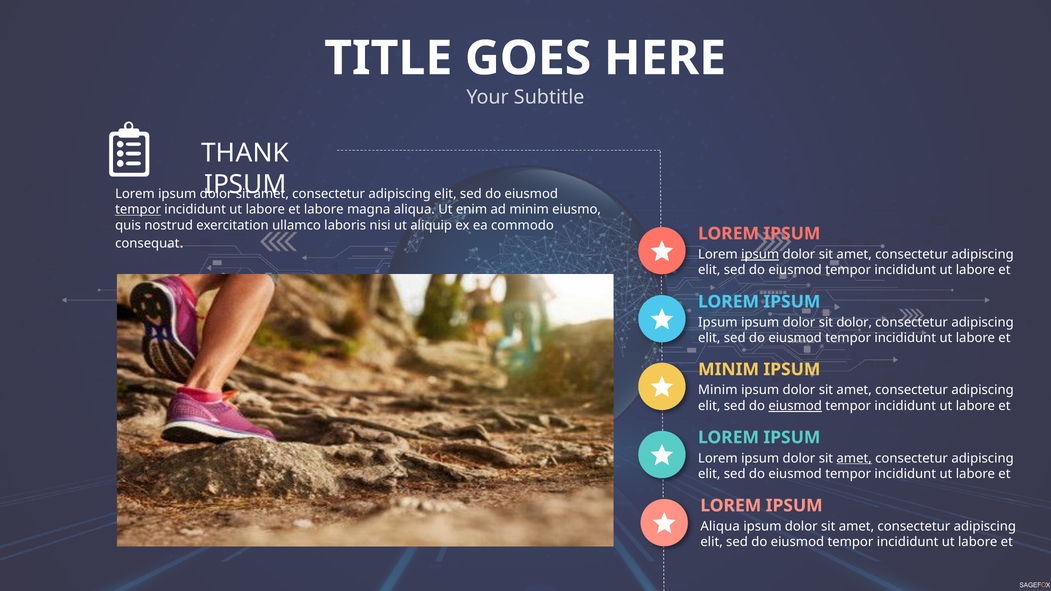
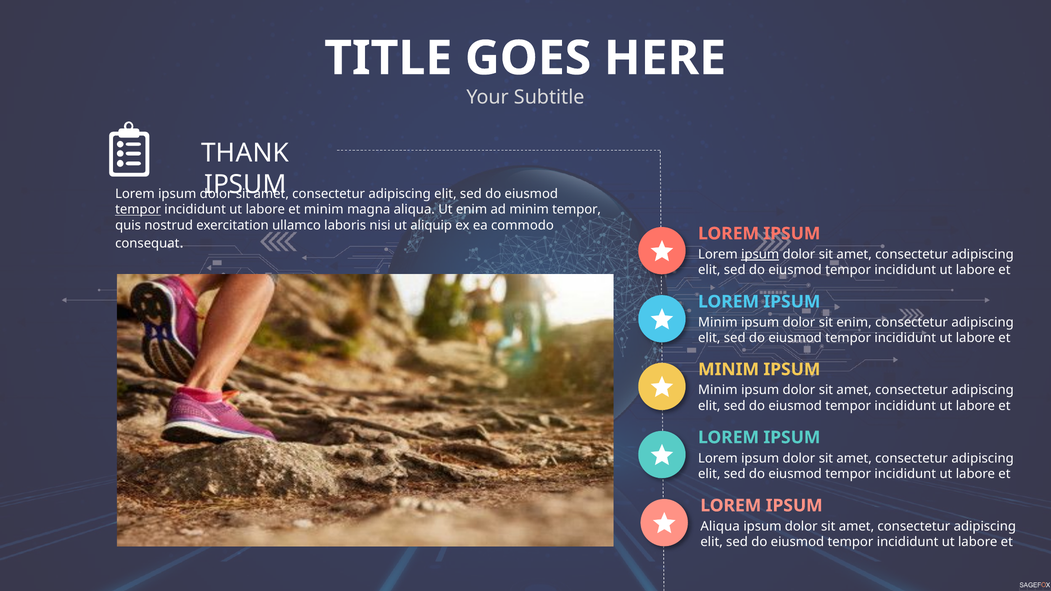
labore at (324, 210): labore -> minim
minim eiusmo: eiusmo -> tempor
Ipsum at (718, 322): Ipsum -> Minim
sit dolor: dolor -> enim
eiusmod at (795, 406) underline: present -> none
amet at (854, 458) underline: present -> none
